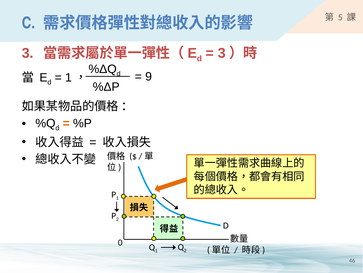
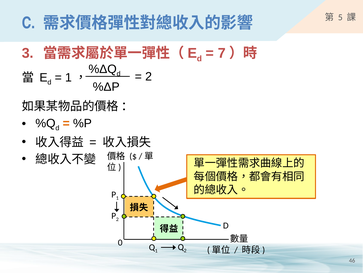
3 at (222, 53): 3 -> 7
9 at (149, 76): 9 -> 2
